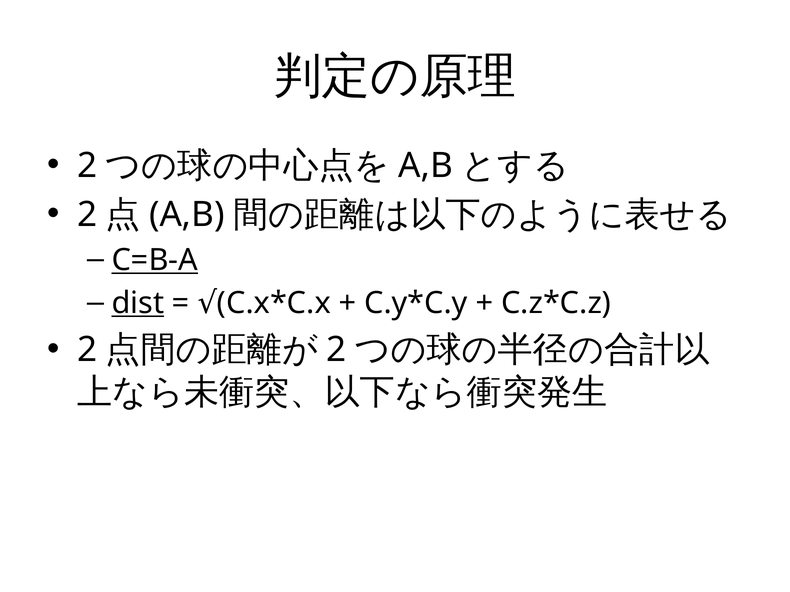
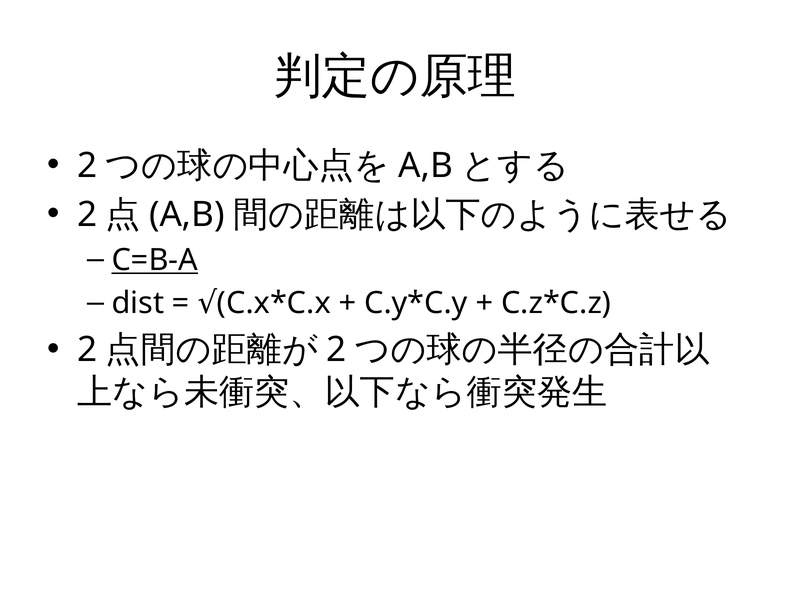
dist underline: present -> none
